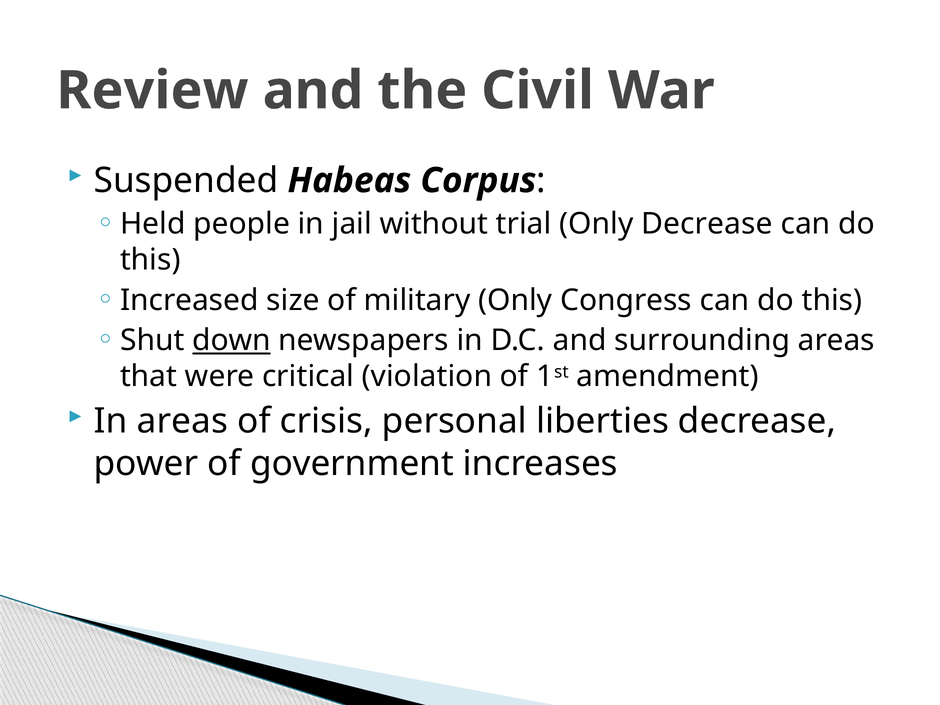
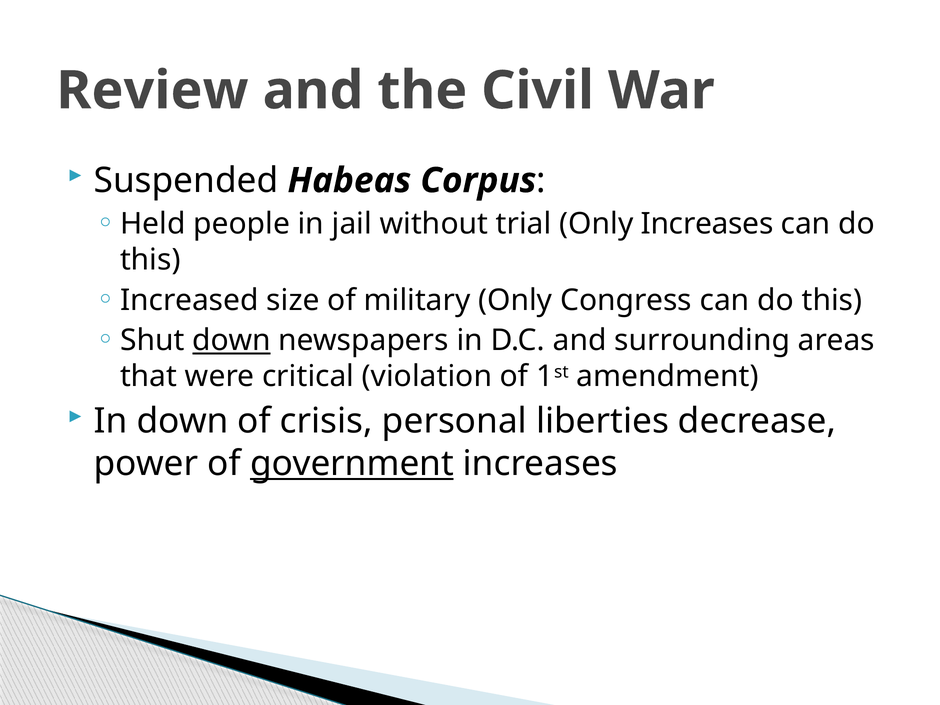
Only Decrease: Decrease -> Increases
In areas: areas -> down
government underline: none -> present
